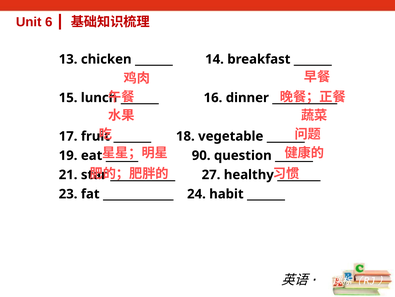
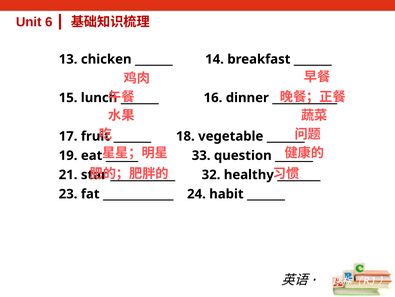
90: 90 -> 33
27: 27 -> 32
